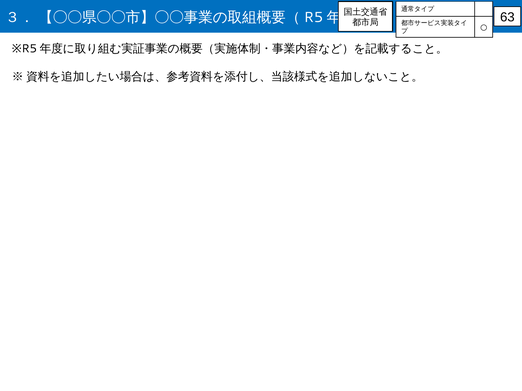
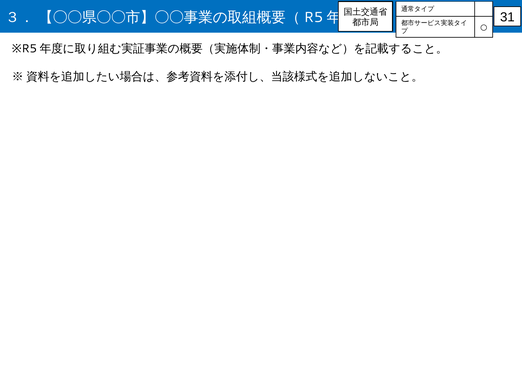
63: 63 -> 31
